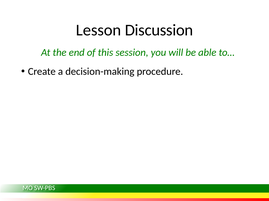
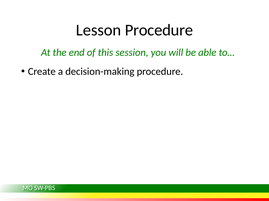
Lesson Discussion: Discussion -> Procedure
